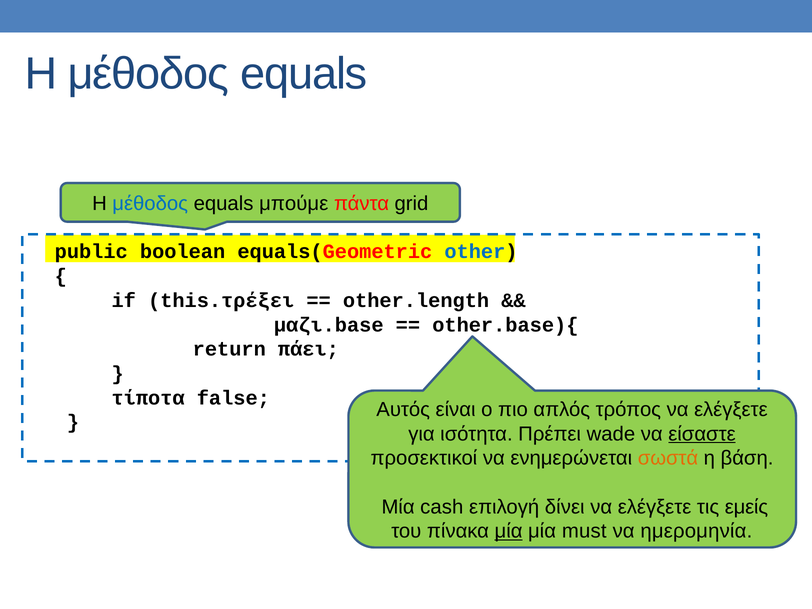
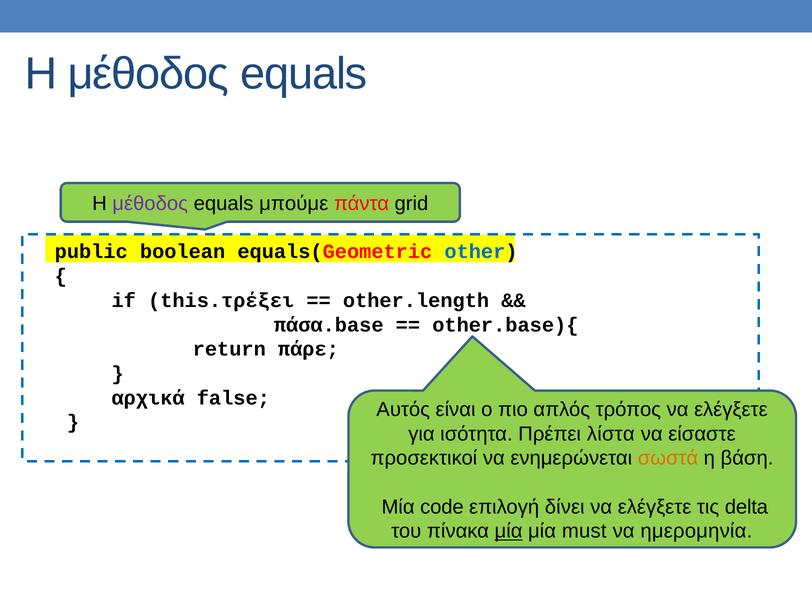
μέθοδος at (150, 204) colour: blue -> purple
μαζι.base: μαζι.base -> πάσα.base
πάει: πάει -> πάρε
τίποτα: τίποτα -> αρχικά
wade: wade -> λίστα
είσαστε underline: present -> none
cash: cash -> code
εμείς: εμείς -> delta
